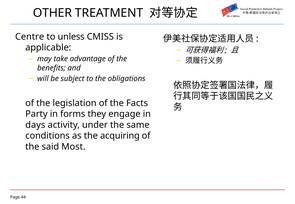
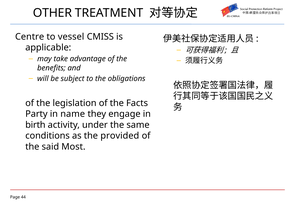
unless: unless -> vessel
forms: forms -> name
days: days -> birth
acquiring: acquiring -> provided
